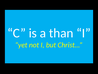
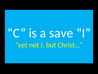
than: than -> save
